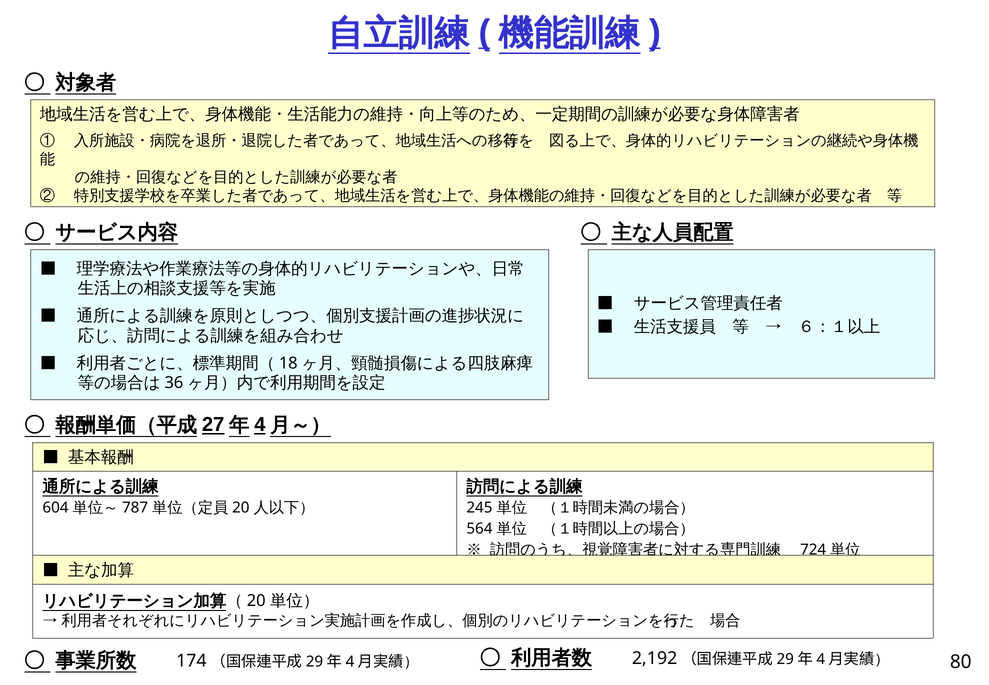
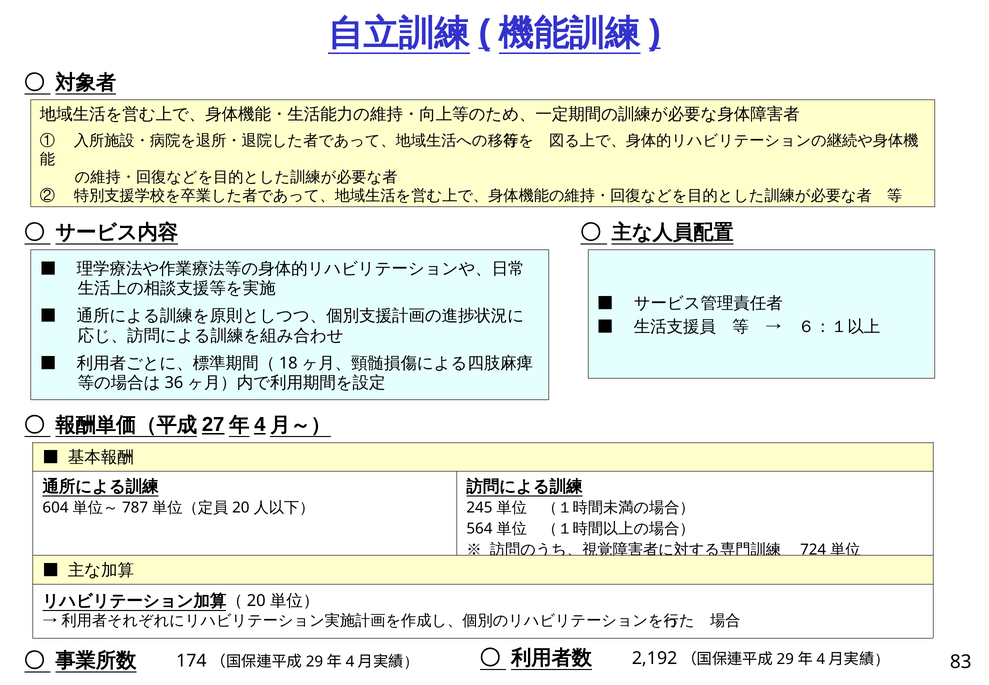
80: 80 -> 83
